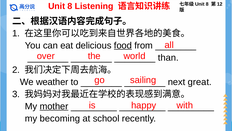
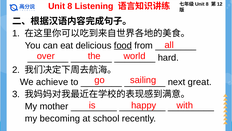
than: than -> hard
weather: weather -> achieve
mother underline: present -> none
